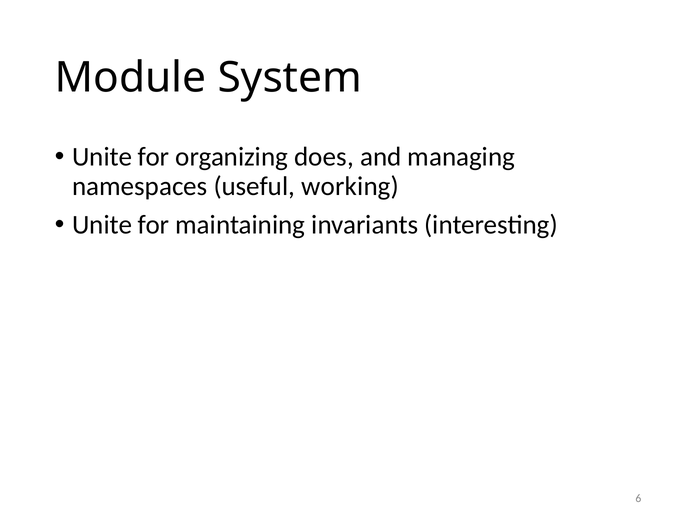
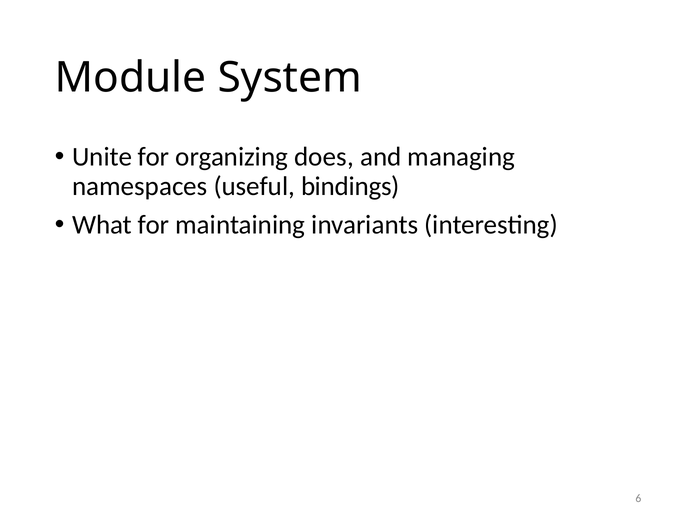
working: working -> bindings
Unite at (102, 225): Unite -> What
